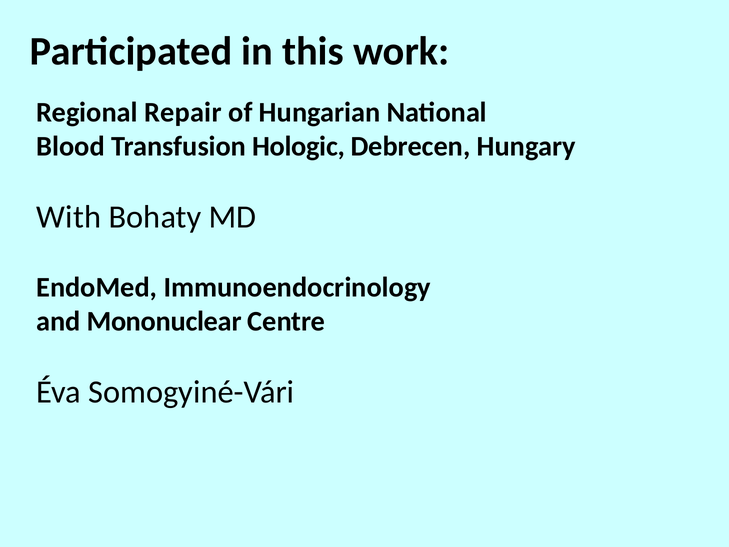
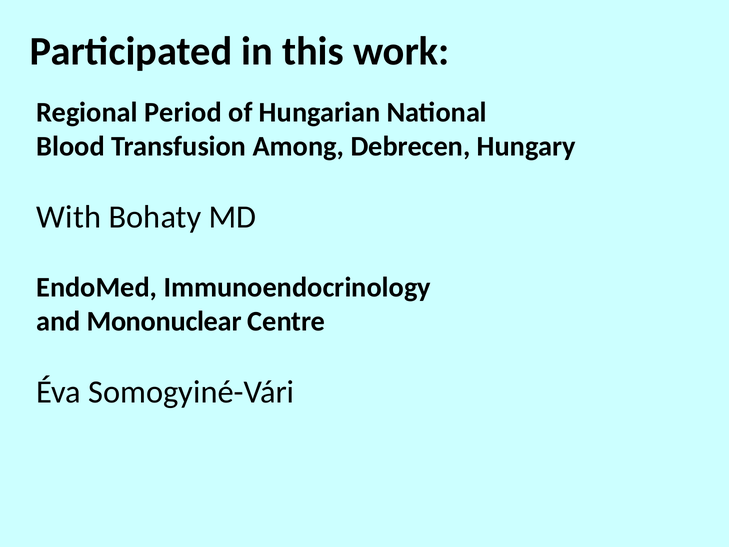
Repair: Repair -> Period
Hologic: Hologic -> Among
